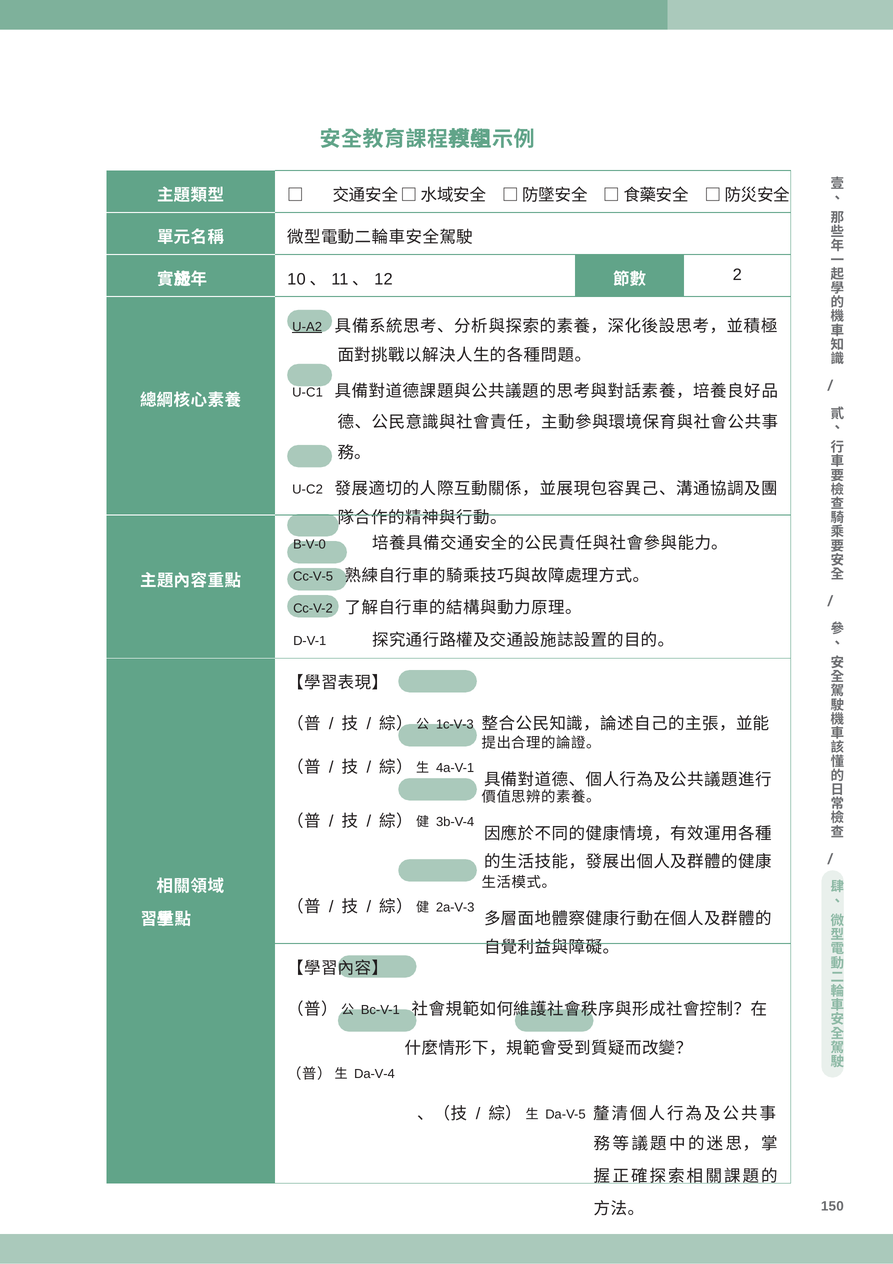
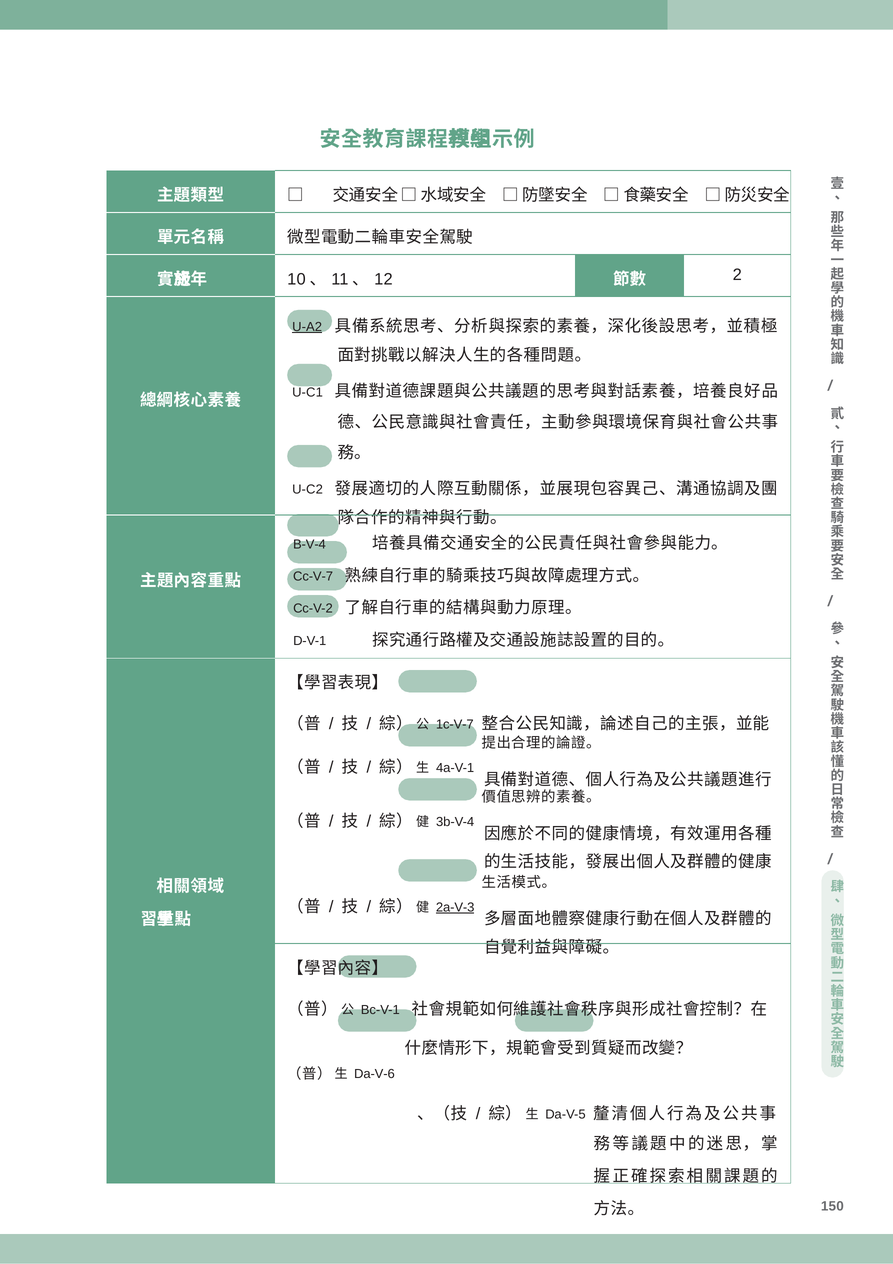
B-V-0: B-V-0 -> B-V-4
Cc-V-5: Cc-V-5 -> Cc-V-7
1c-V-3: 1c-V-3 -> 1c-V-7
2a-V-3 underline: none -> present
Da-V-4: Da-V-4 -> Da-V-6
